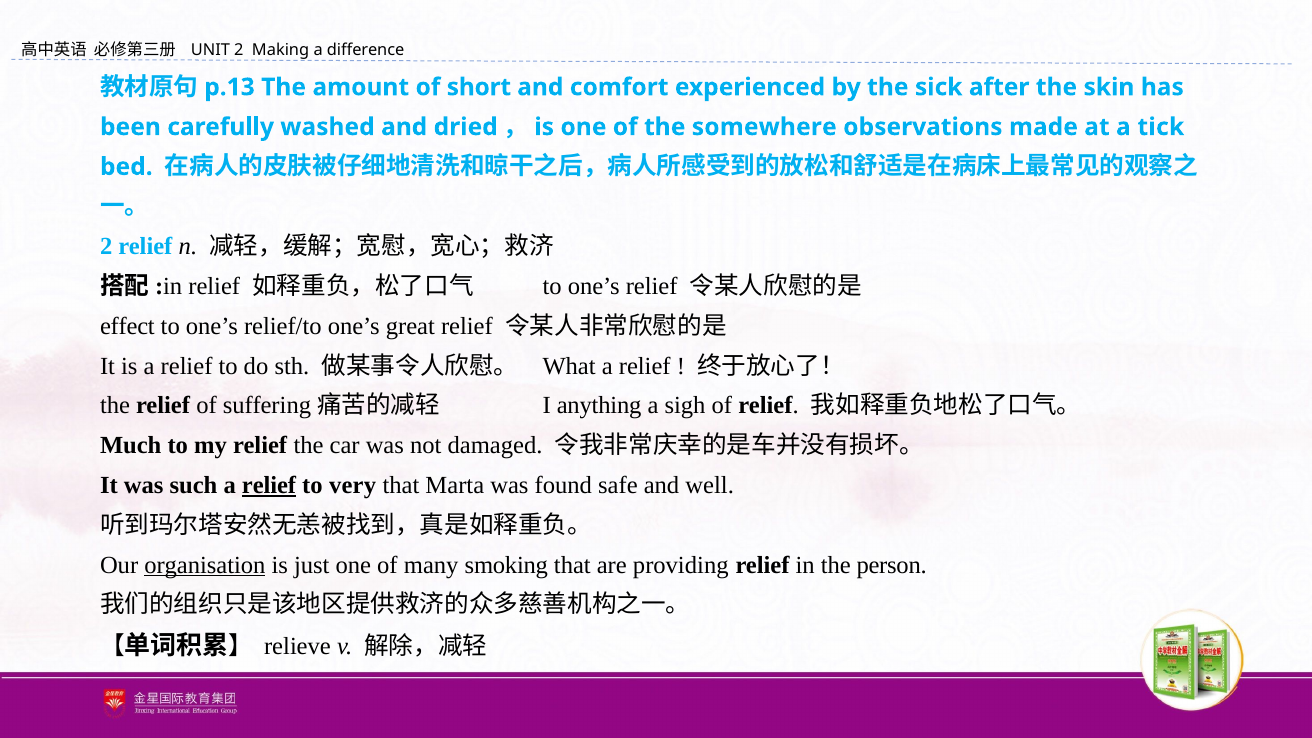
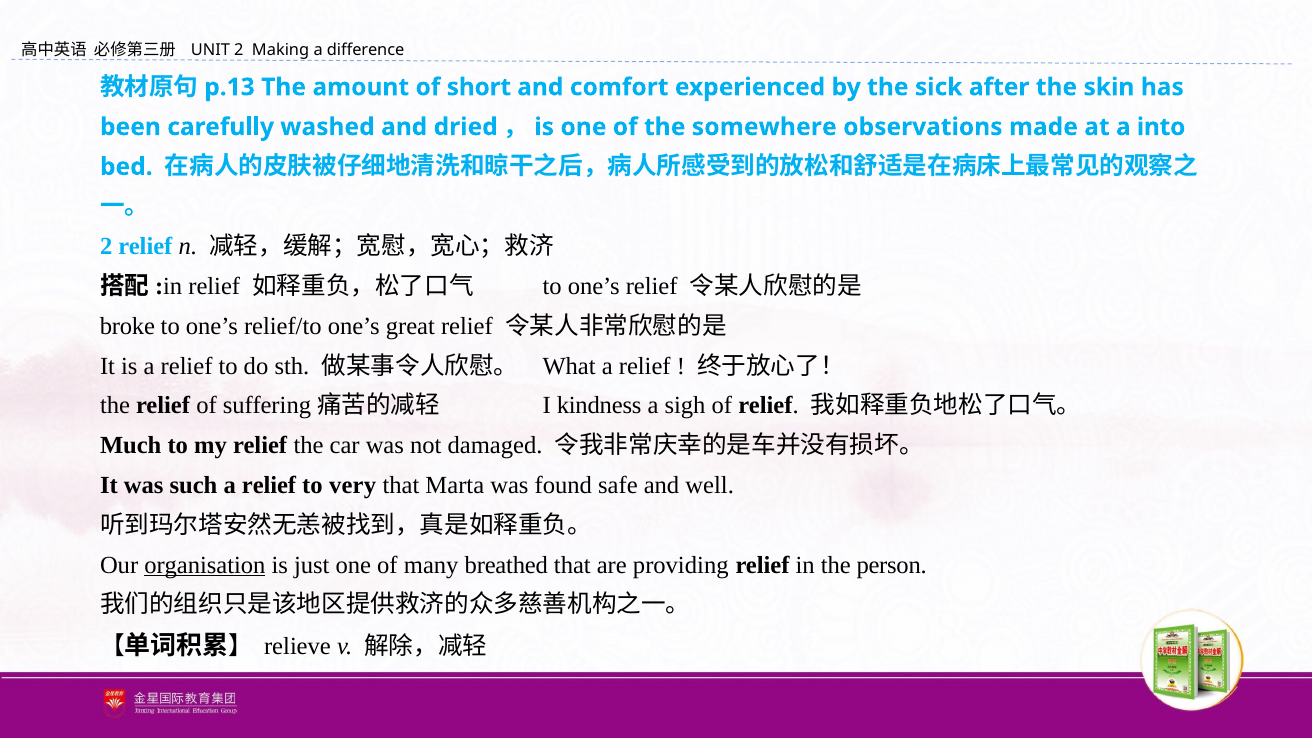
tick: tick -> into
effect: effect -> broke
anything: anything -> kindness
relief at (269, 485) underline: present -> none
smoking: smoking -> breathed
